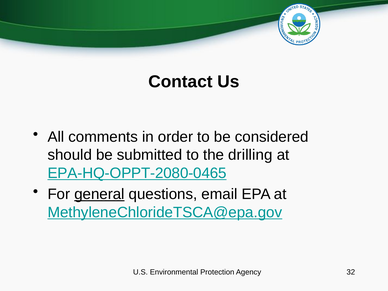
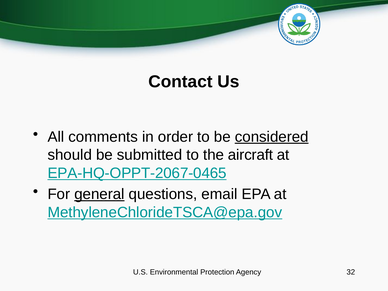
considered underline: none -> present
drilling: drilling -> aircraft
EPA-HQ-OPPT-2080-0465: EPA-HQ-OPPT-2080-0465 -> EPA-HQ-OPPT-2067-0465
